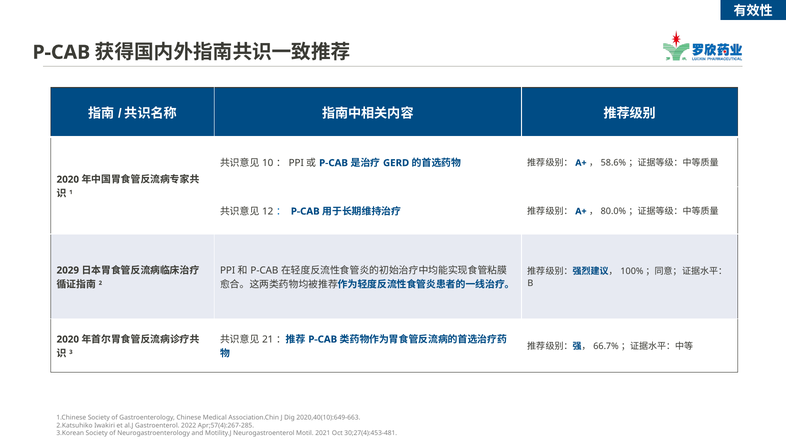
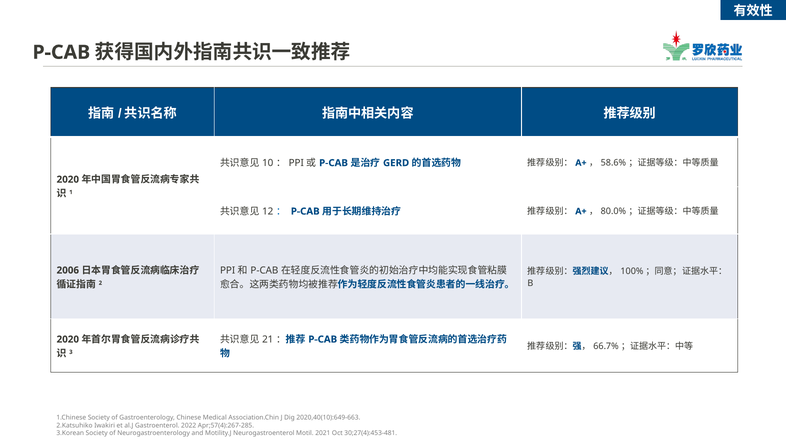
2029: 2029 -> 2006
